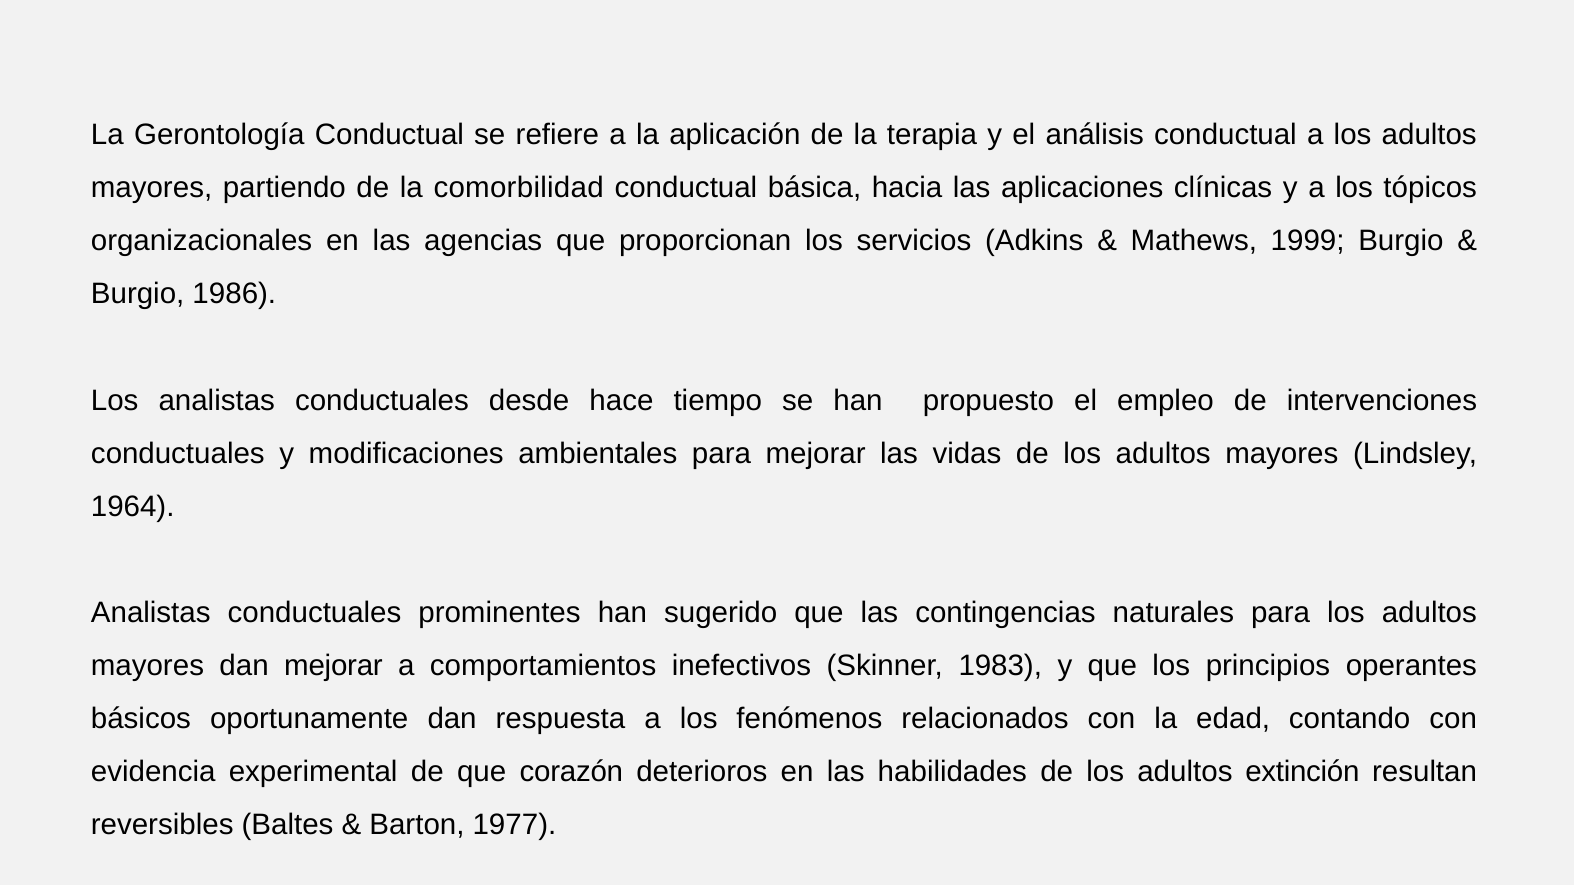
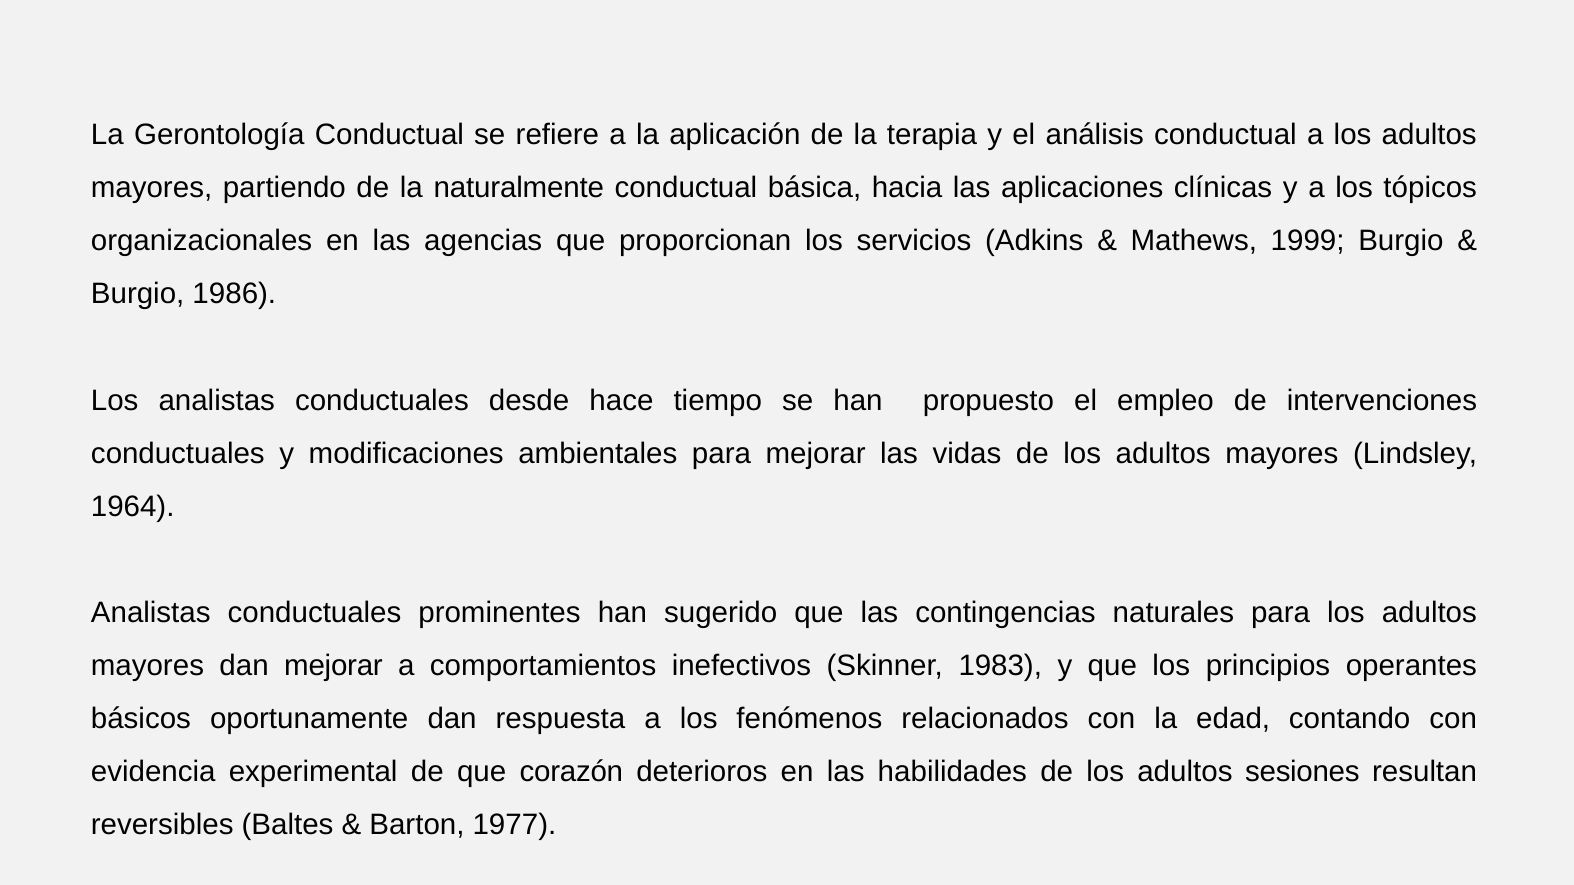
comorbilidad: comorbilidad -> naturalmente
extinción: extinción -> sesiones
